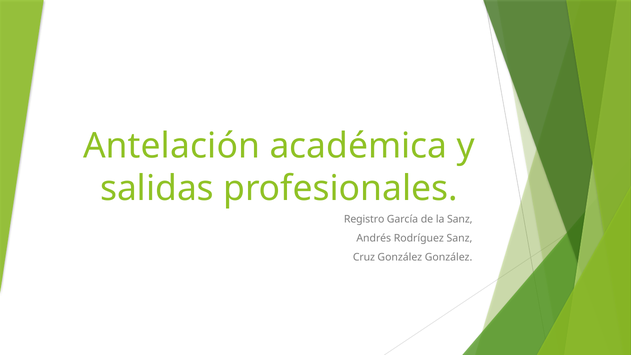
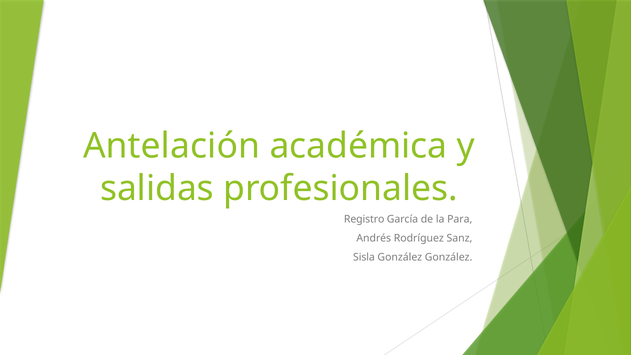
la Sanz: Sanz -> Para
Cruz: Cruz -> Sisla
